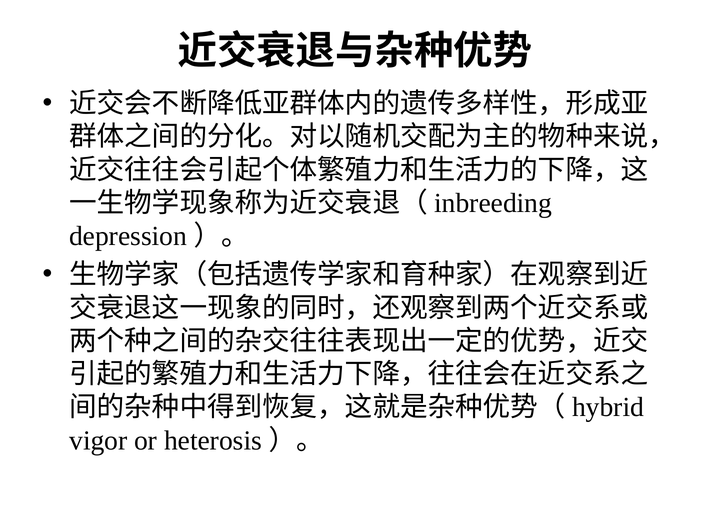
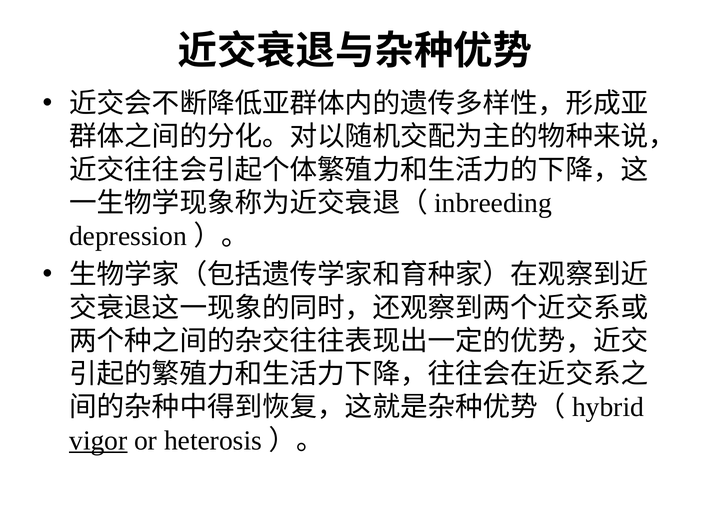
vigor underline: none -> present
